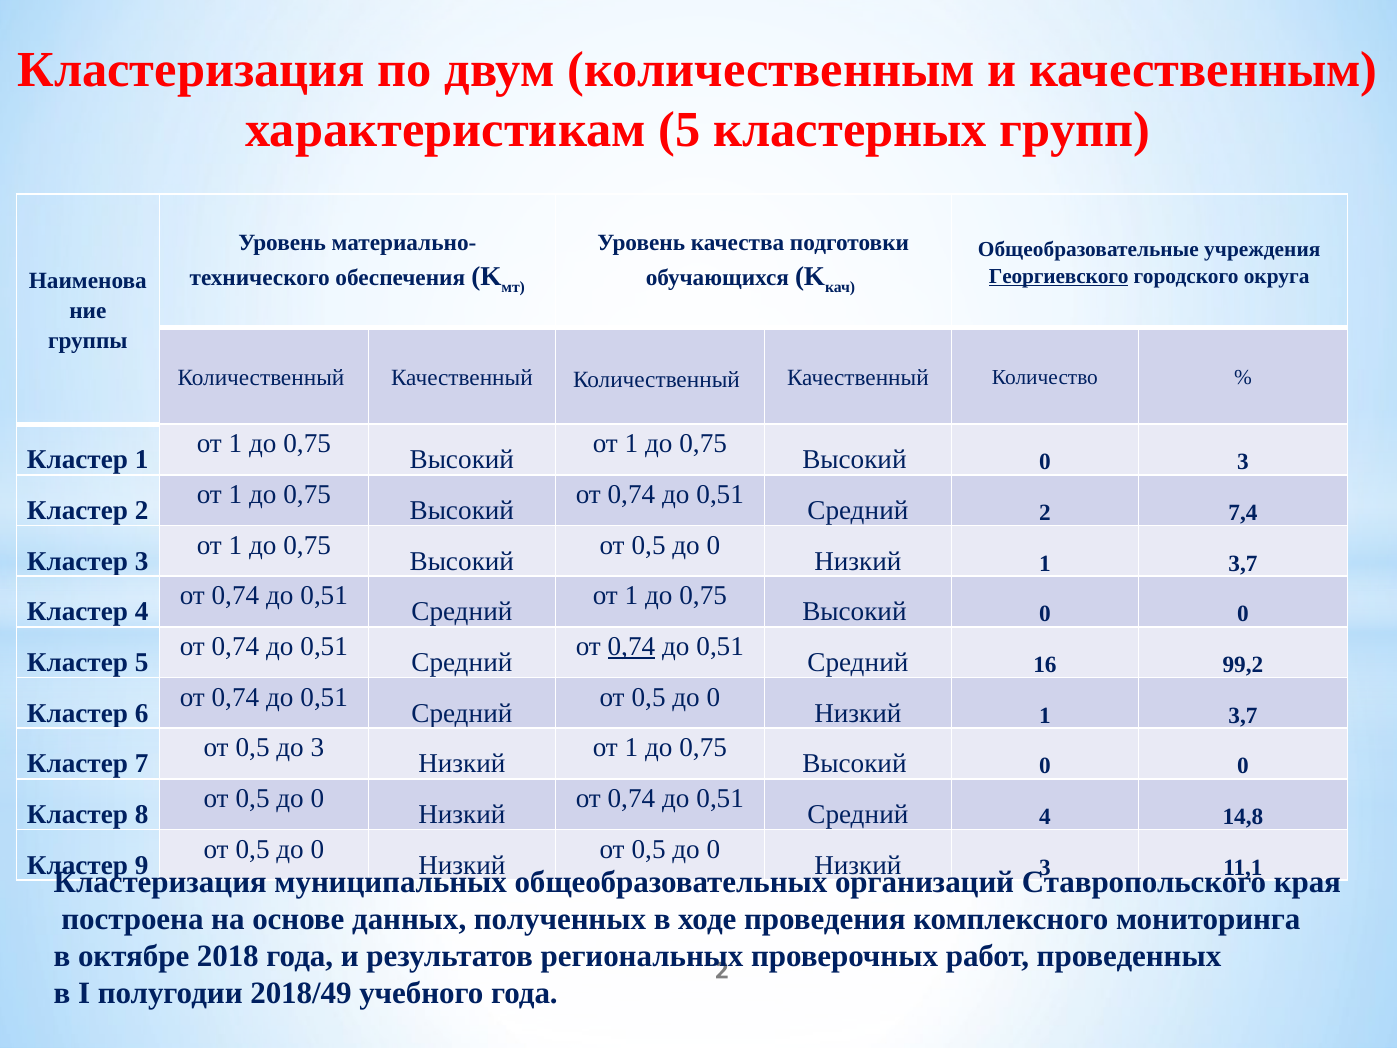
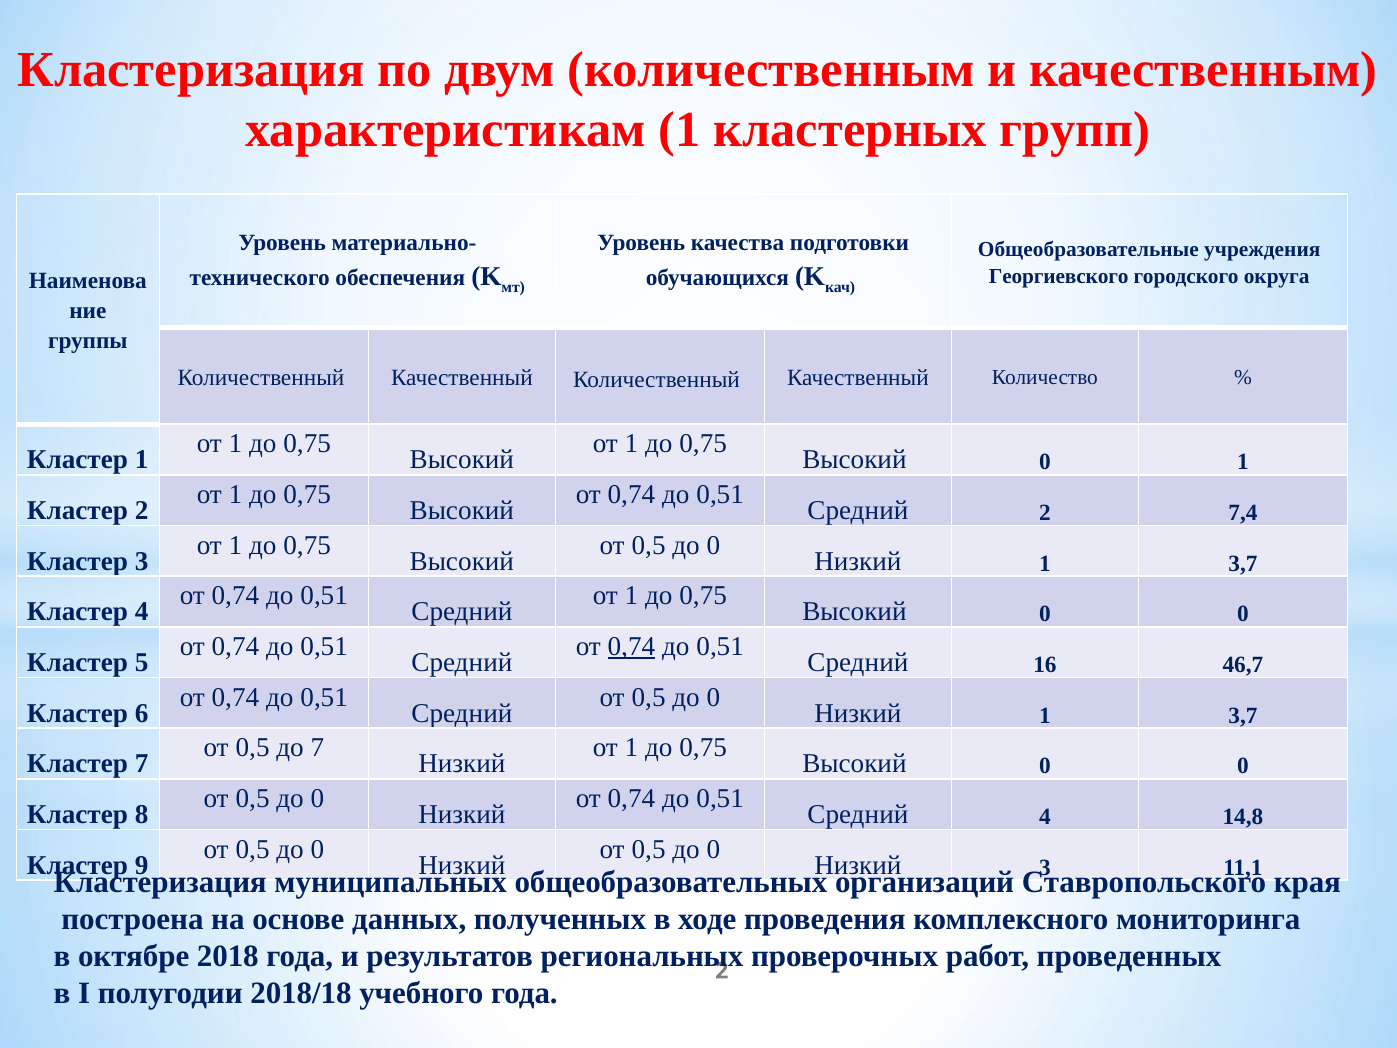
характеристикам 5: 5 -> 1
Георгиевского underline: present -> none
0 3: 3 -> 1
99,2: 99,2 -> 46,7
до 3: 3 -> 7
2018/49: 2018/49 -> 2018/18
